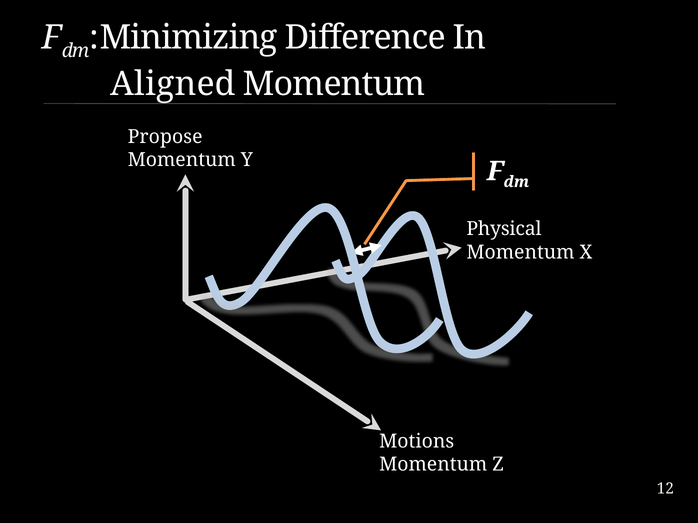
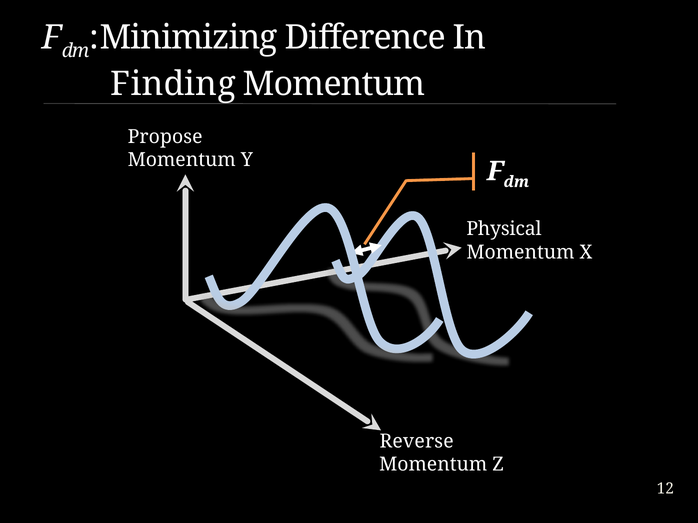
Aligned: Aligned -> Finding
Motions: Motions -> Reverse
